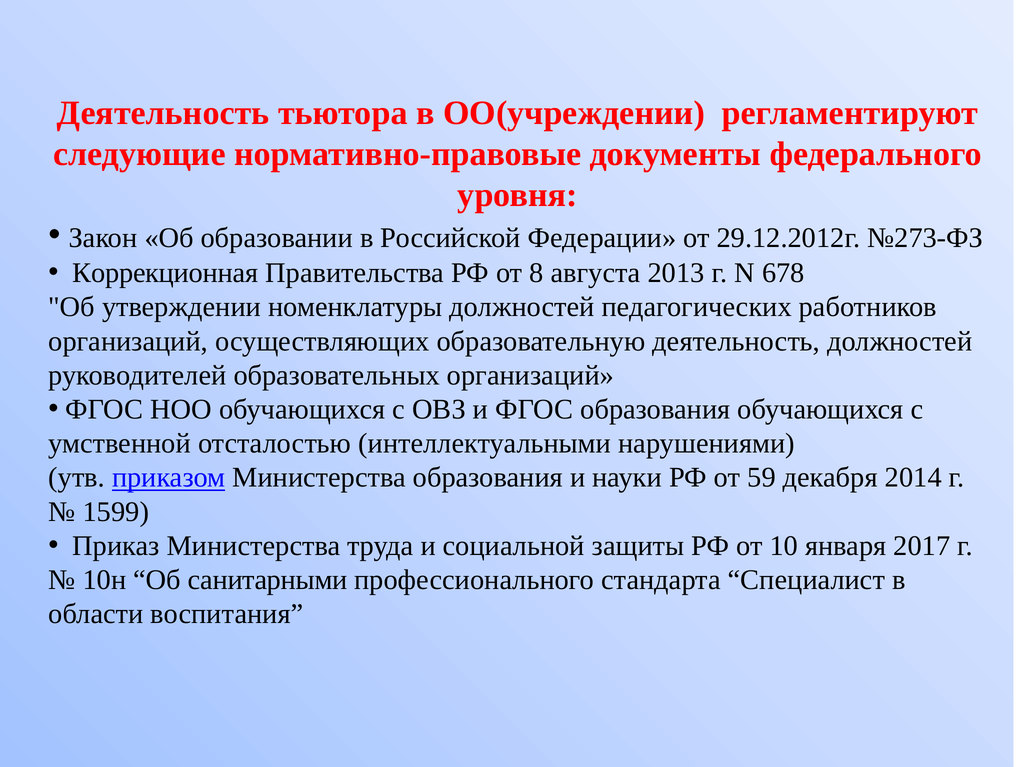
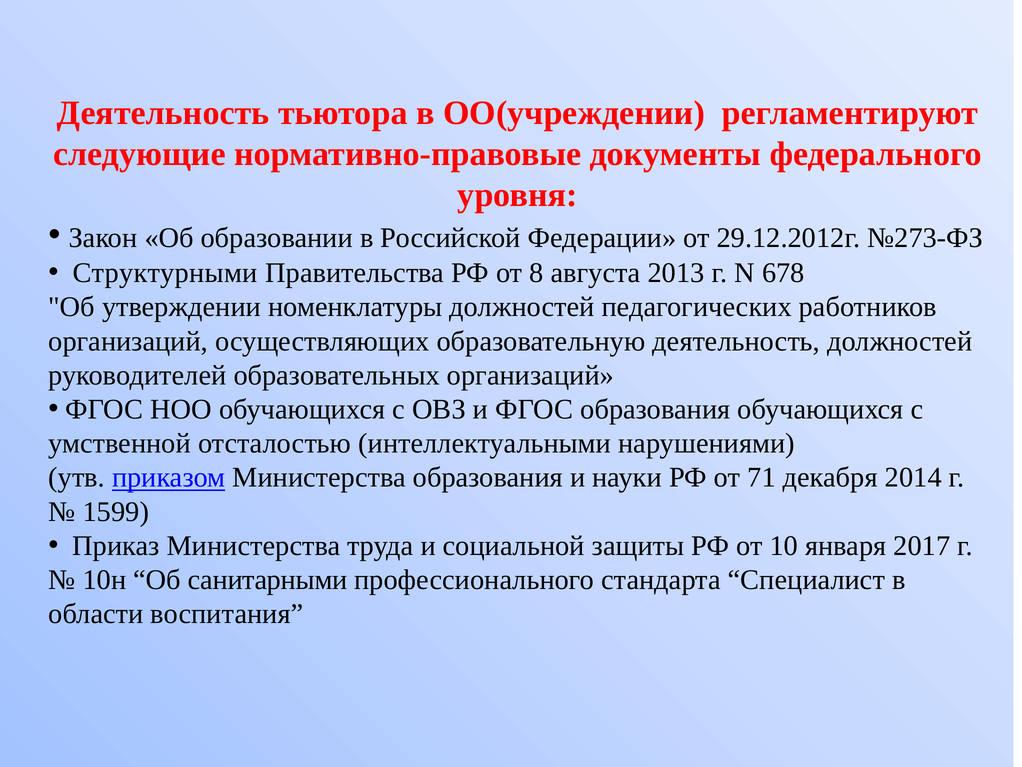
Коррекционная: Коррекционная -> Структурными
59: 59 -> 71
